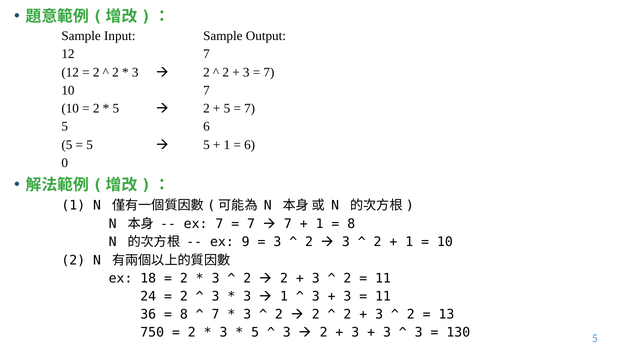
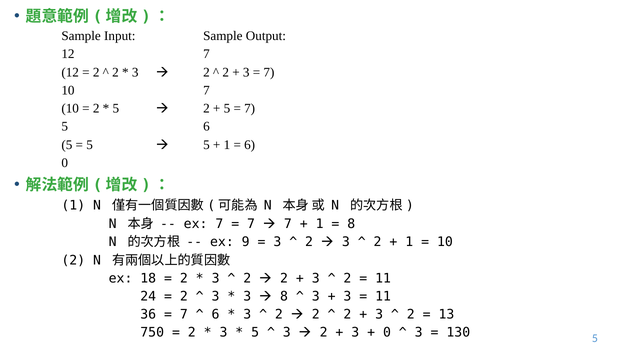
1 at (284, 297): 1 -> 8
8 at (184, 315): 8 -> 7
7 at (216, 315): 7 -> 6
3 at (387, 333): 3 -> 0
